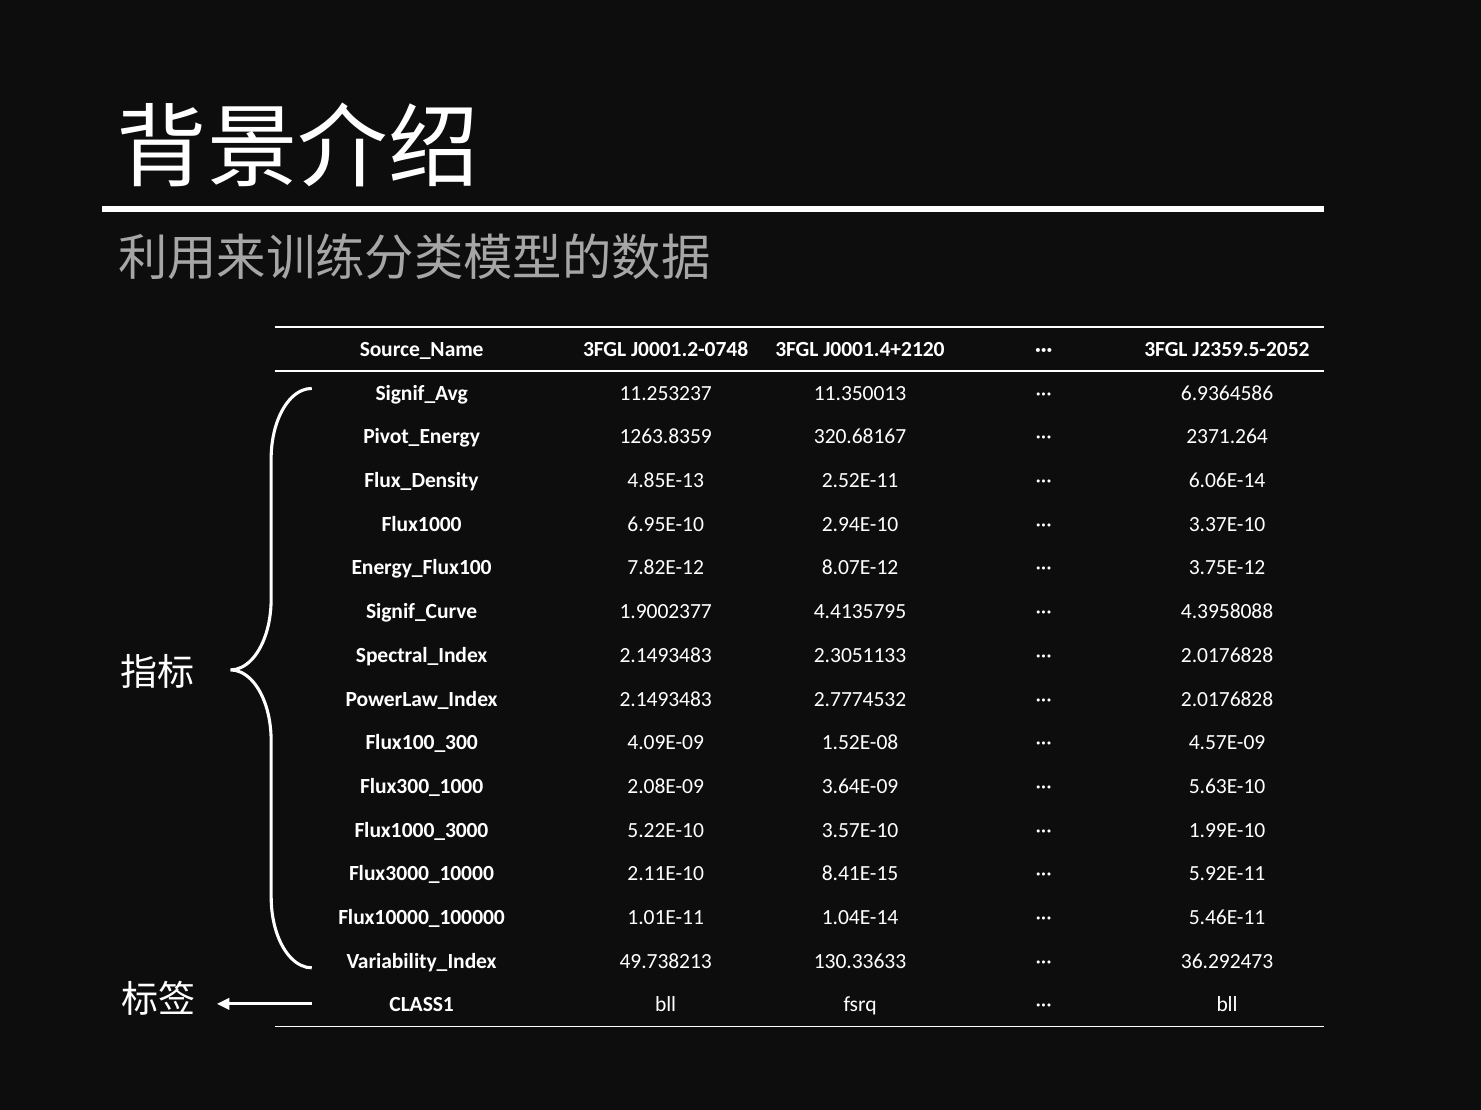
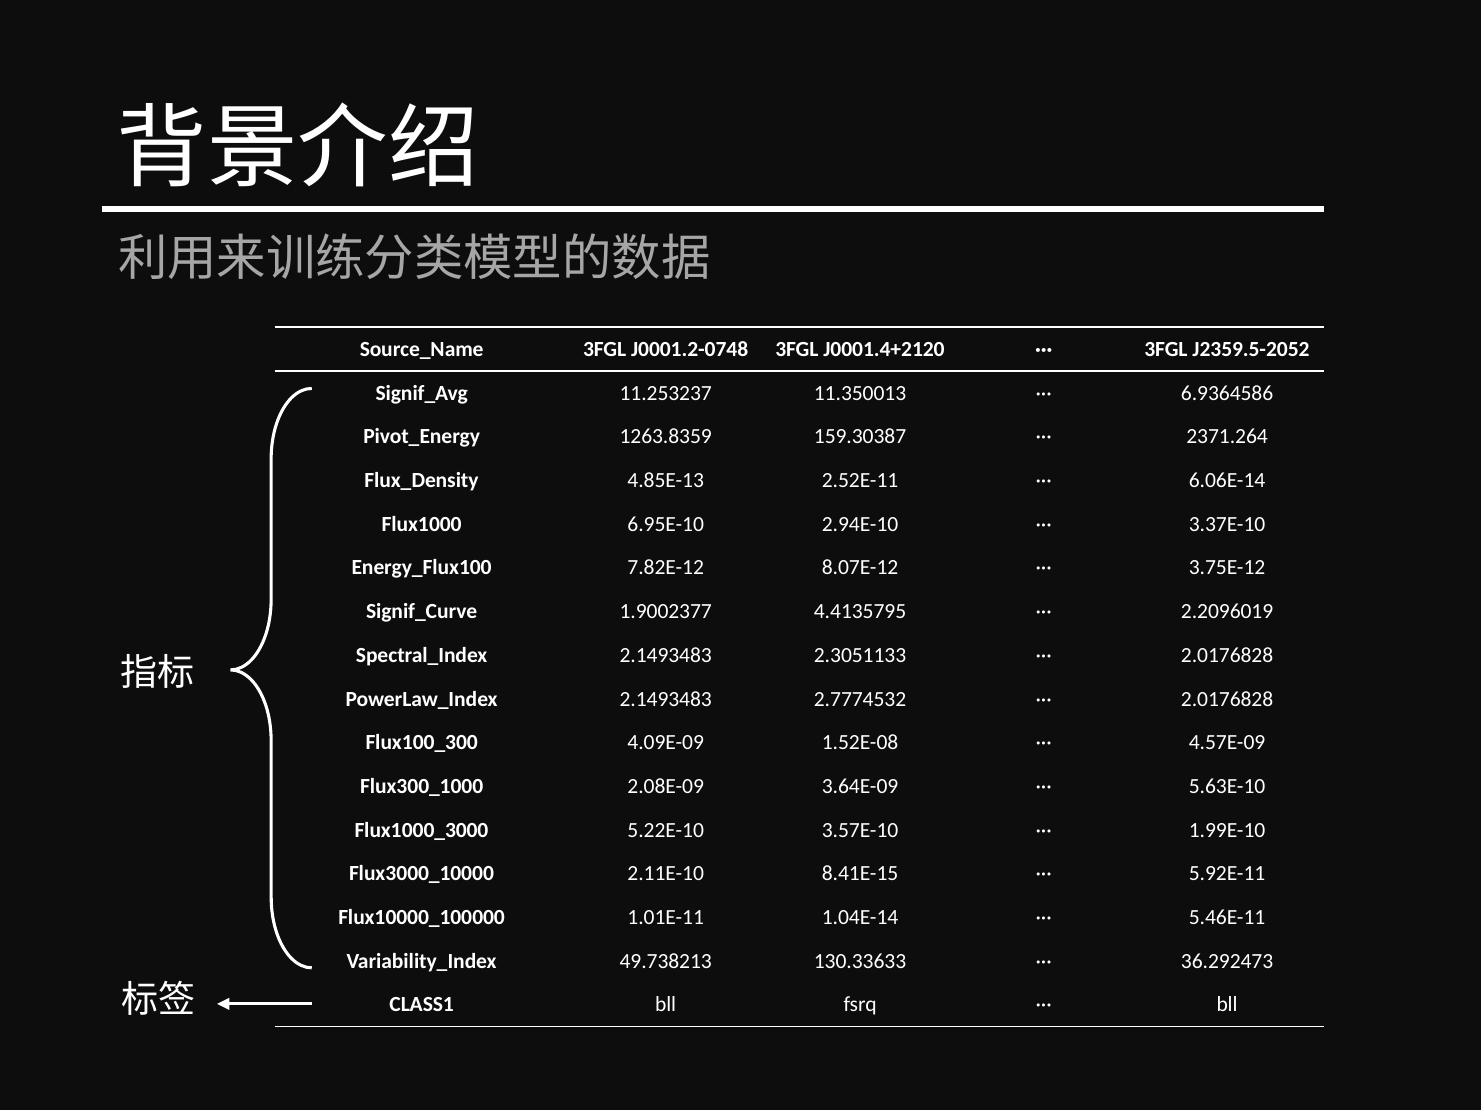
320.68167: 320.68167 -> 159.30387
4.3958088: 4.3958088 -> 2.2096019
